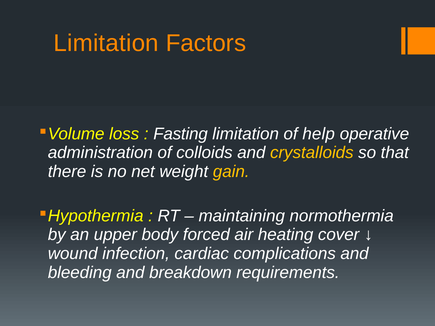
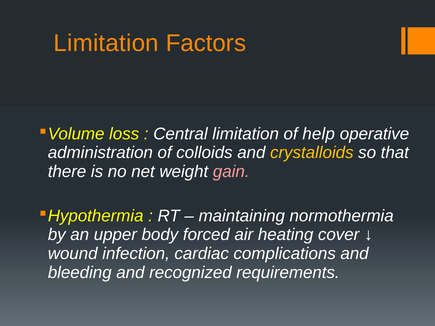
Fasting: Fasting -> Central
gain colour: yellow -> pink
breakdown: breakdown -> recognized
